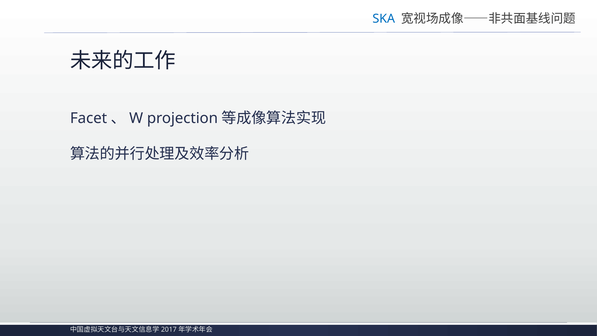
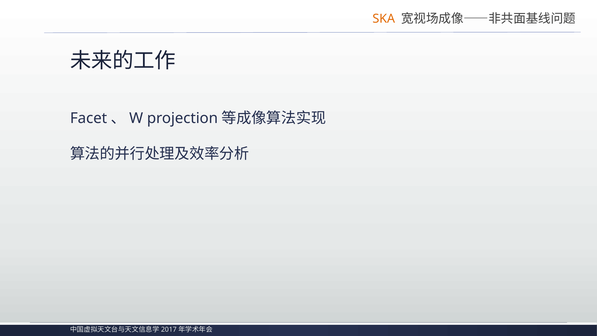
SKA colour: blue -> orange
